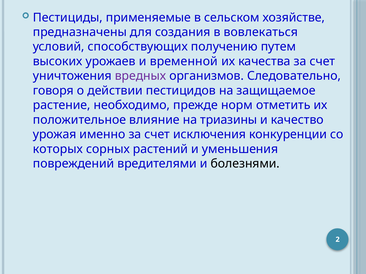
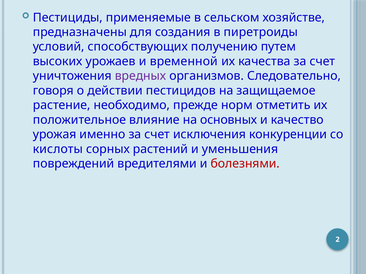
вовлекаться: вовлекаться -> пиретроиды
триазины: триазины -> основных
которых: которых -> кислоты
болезнями colour: black -> red
